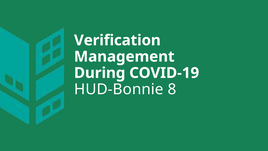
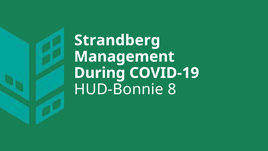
Verification: Verification -> Strandberg
